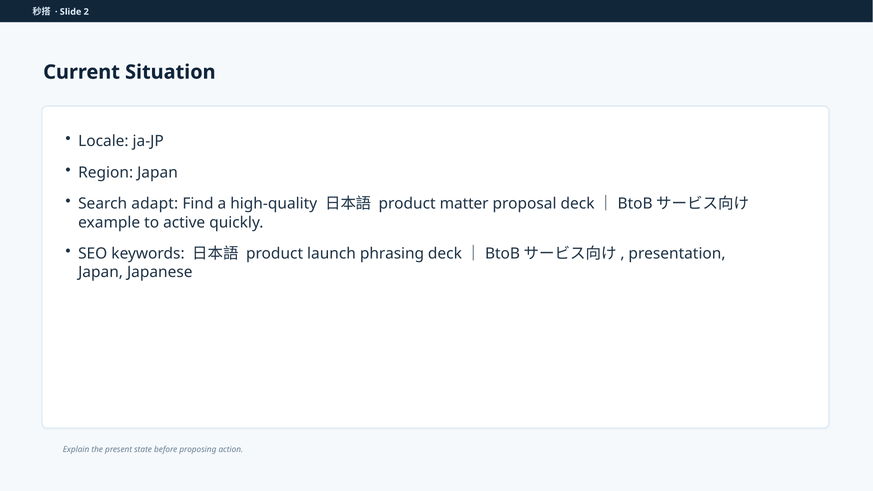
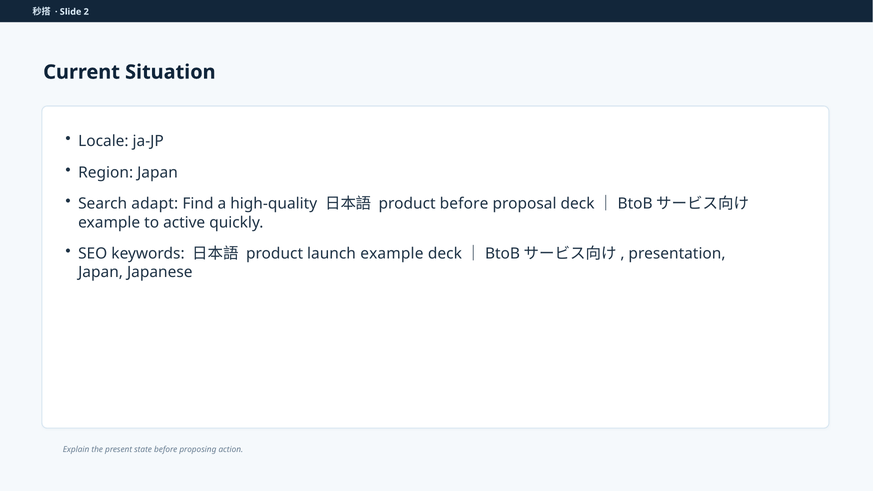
product matter: matter -> before
launch phrasing: phrasing -> example
